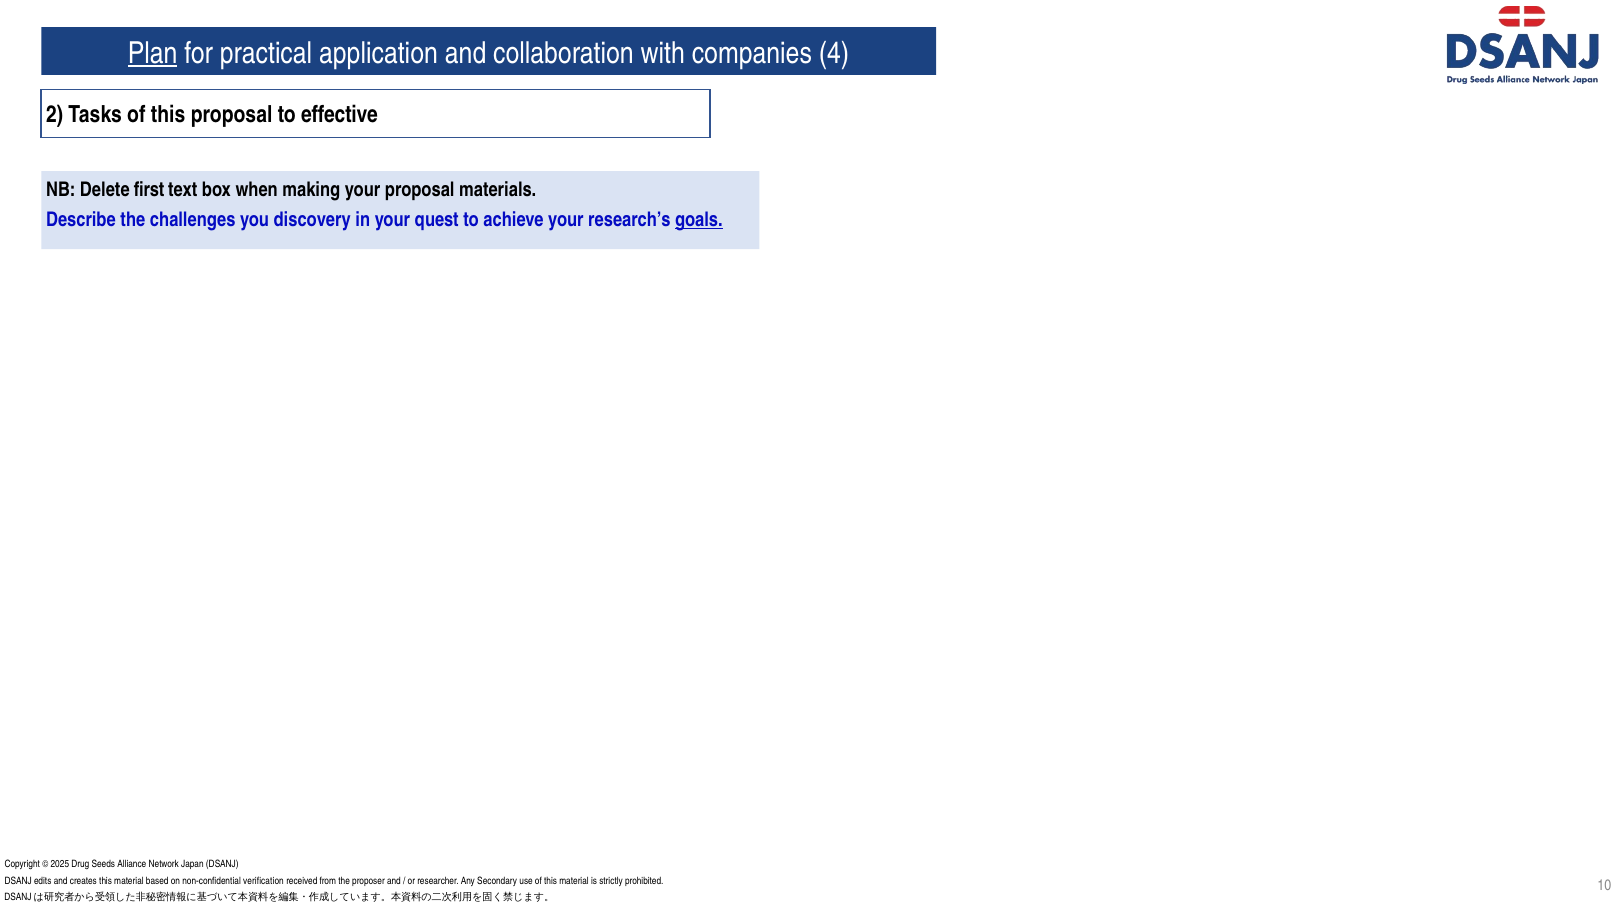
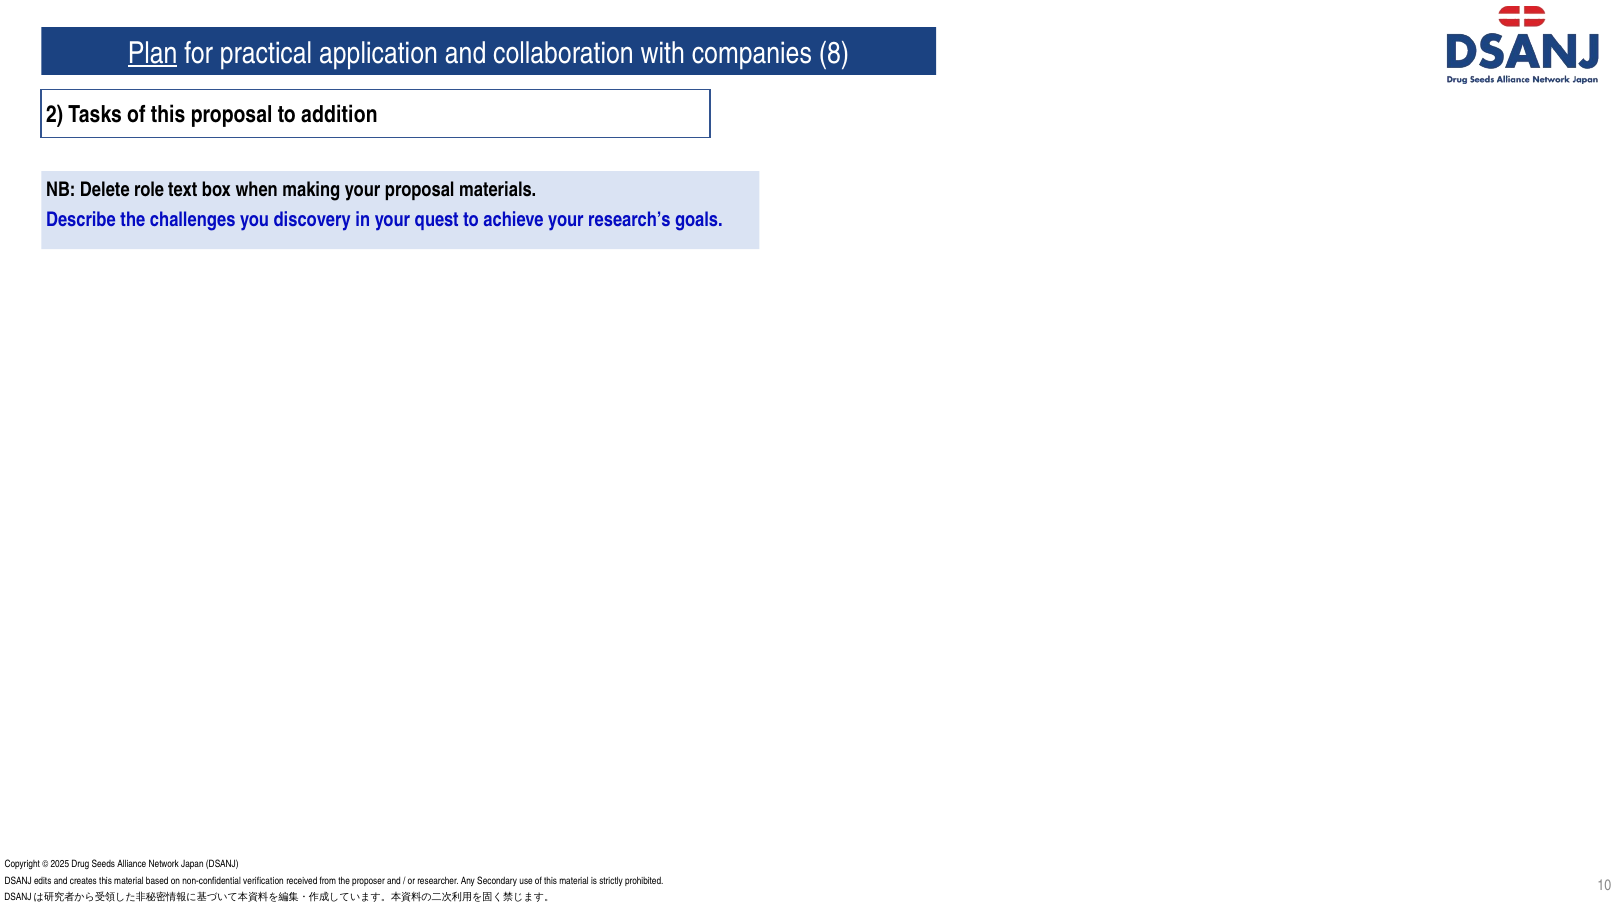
4: 4 -> 8
effective: effective -> addition
first: first -> role
goals underline: present -> none
